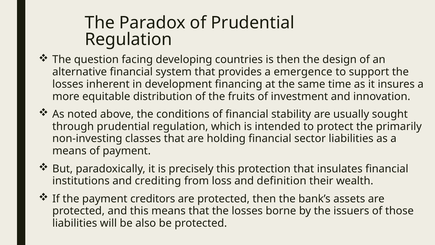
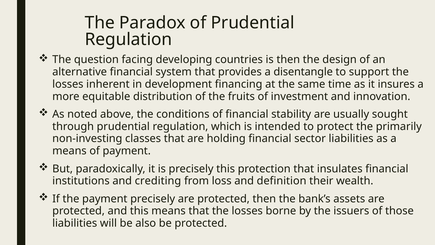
emergence: emergence -> disentangle
payment creditors: creditors -> precisely
